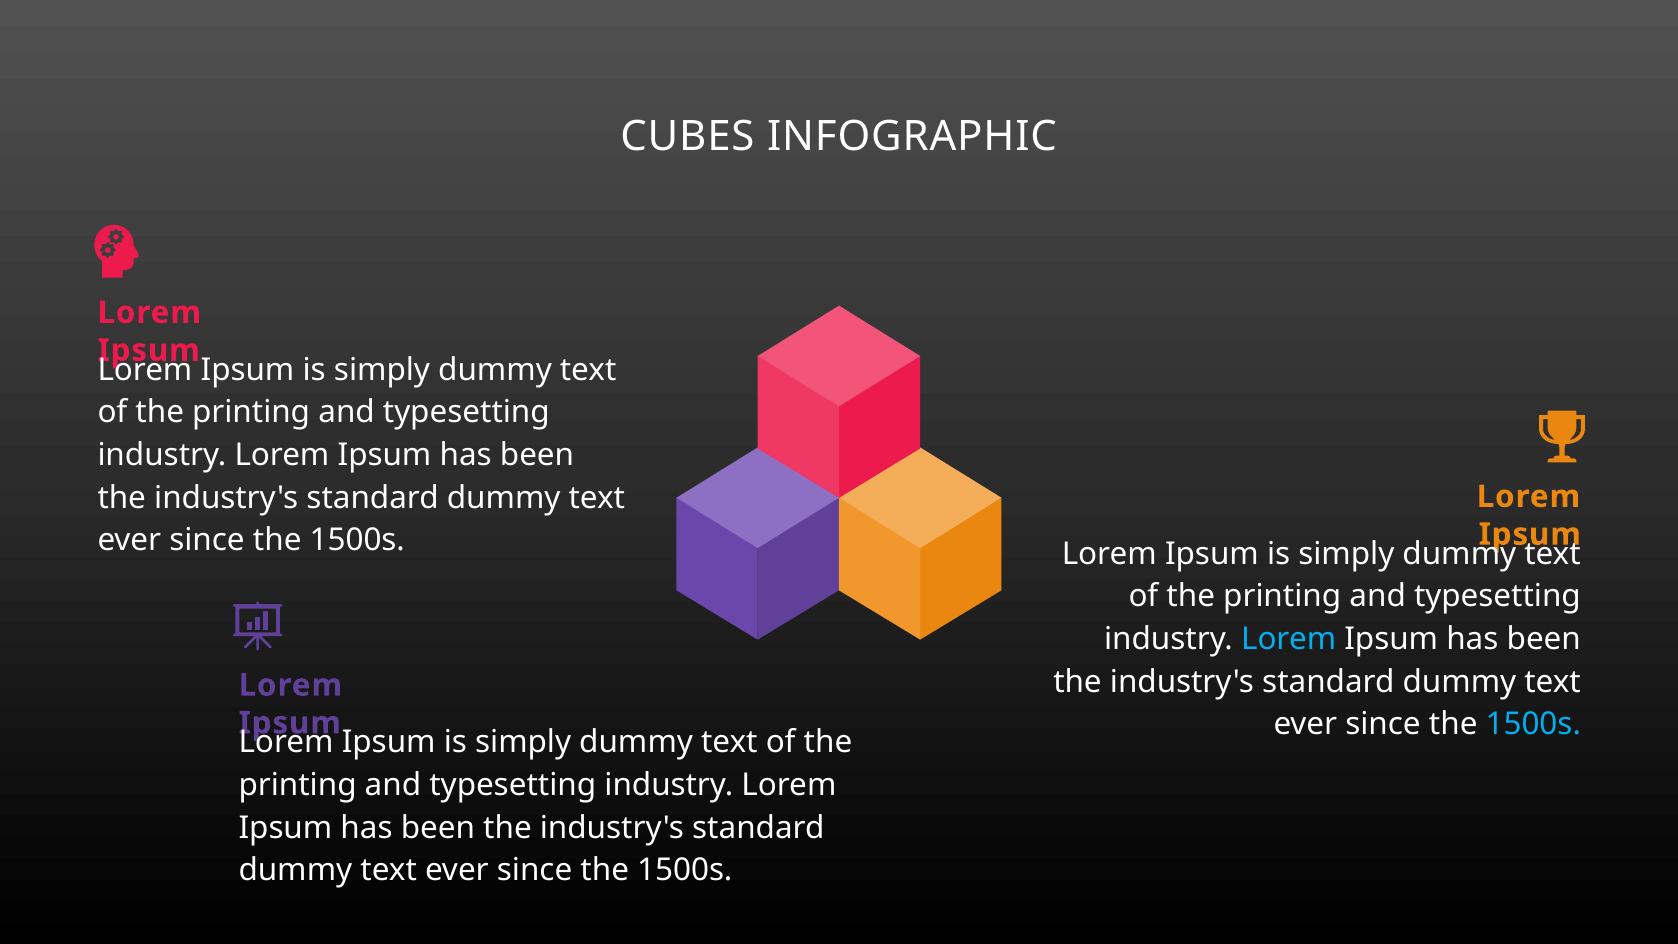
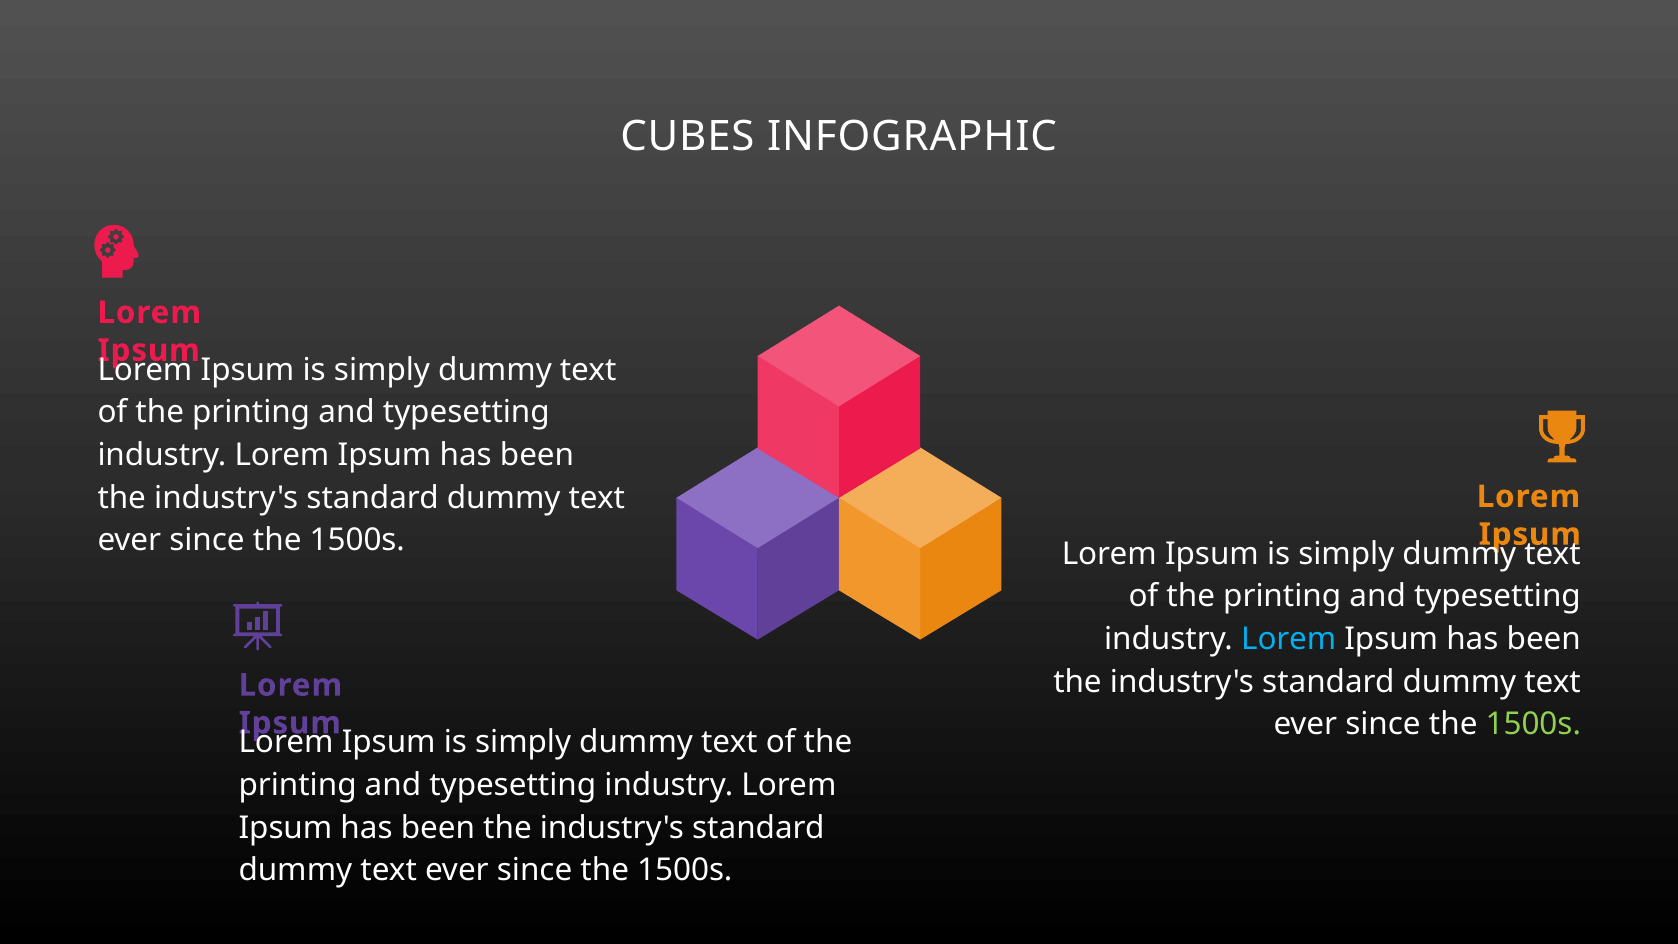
1500s at (1533, 724) colour: light blue -> light green
